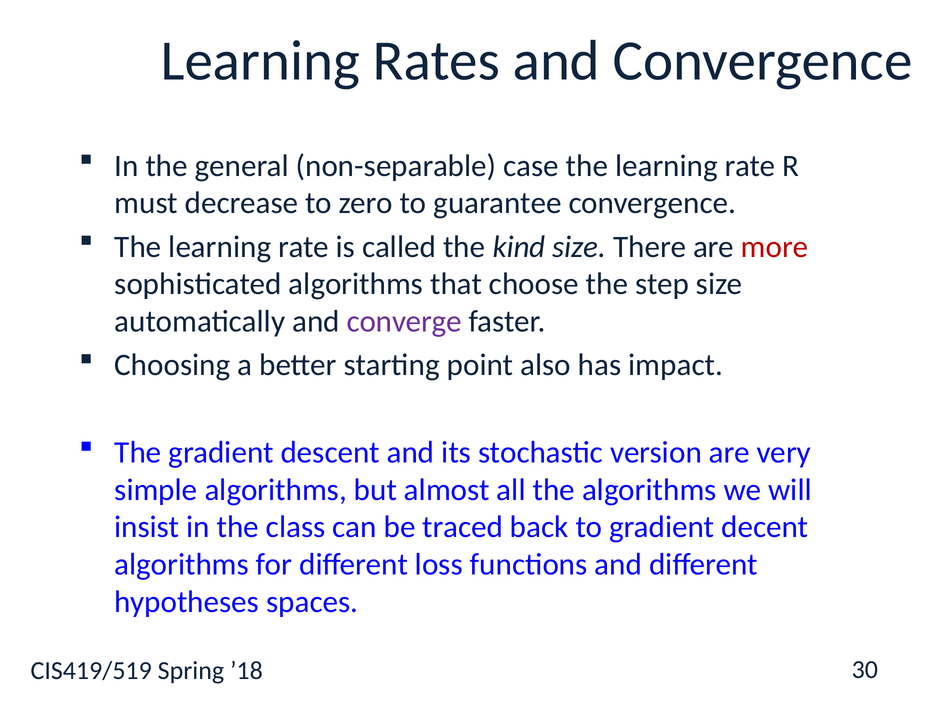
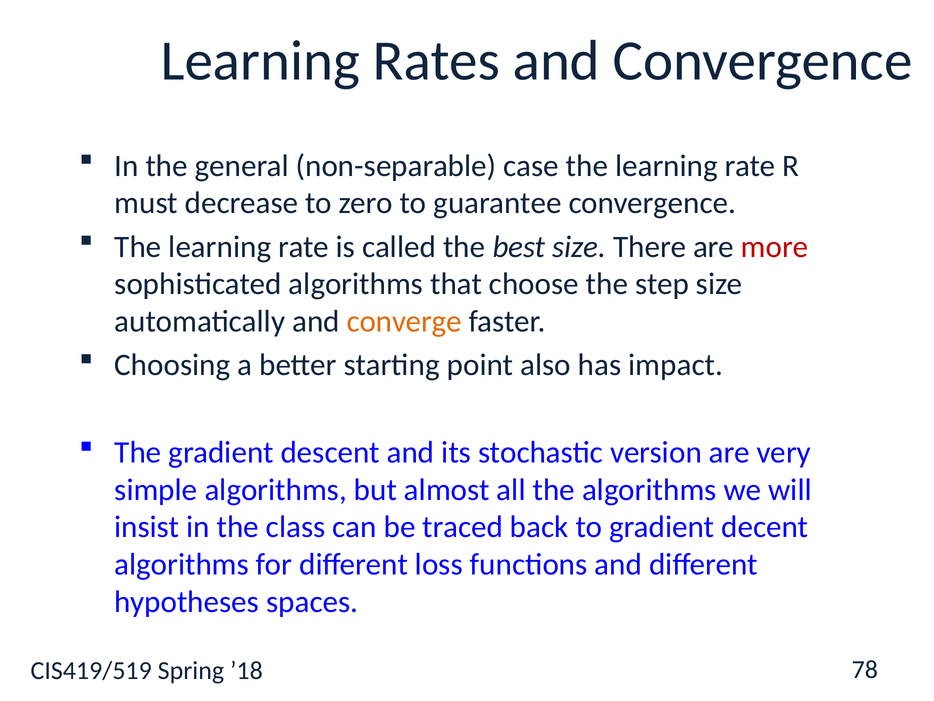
kind: kind -> best
converge colour: purple -> orange
30: 30 -> 78
